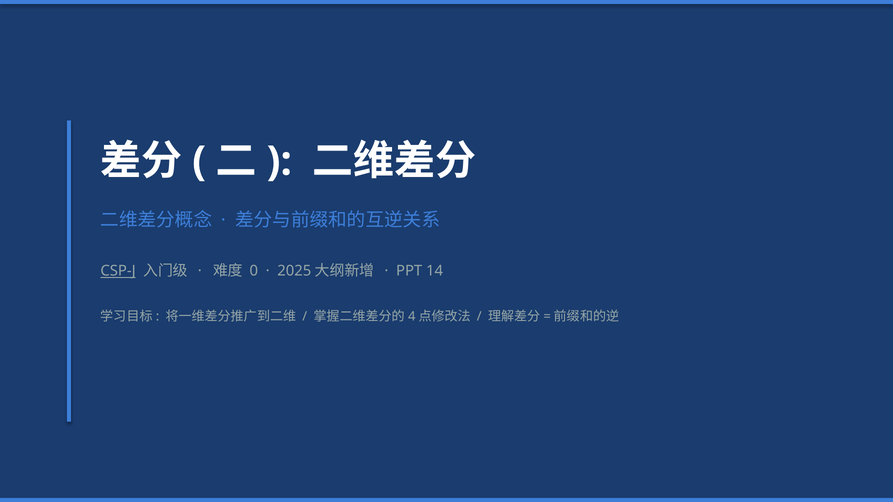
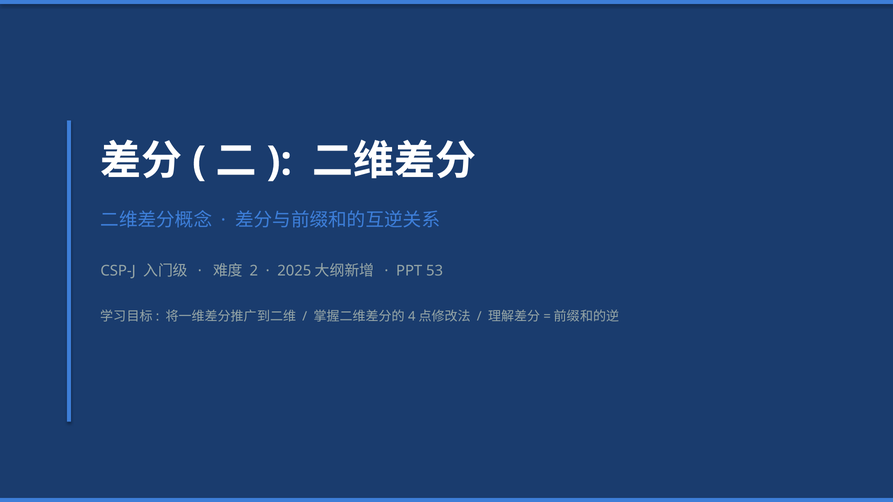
CSP-J underline: present -> none
0: 0 -> 2
14: 14 -> 53
